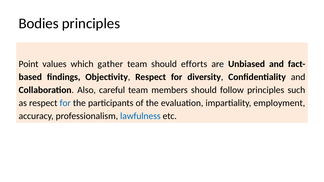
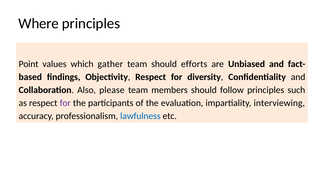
Bodies: Bodies -> Where
careful: careful -> please
for at (65, 103) colour: blue -> purple
employment: employment -> interviewing
